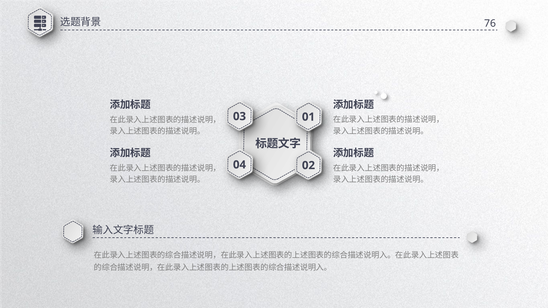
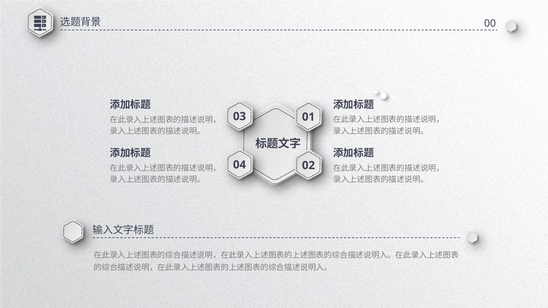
76: 76 -> 00
